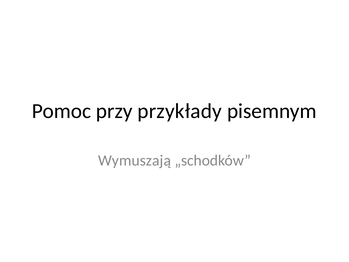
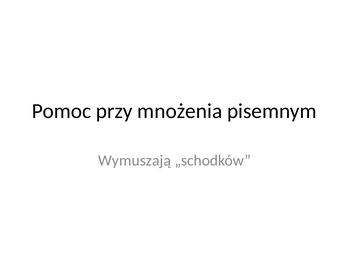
przykłady: przykłady -> mnożenia
